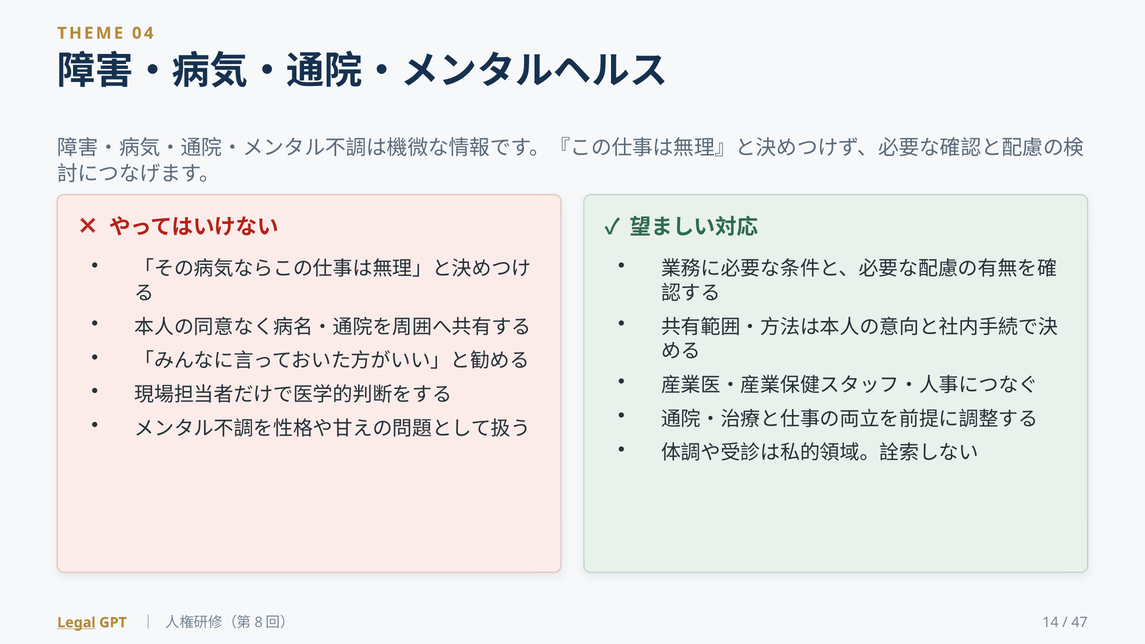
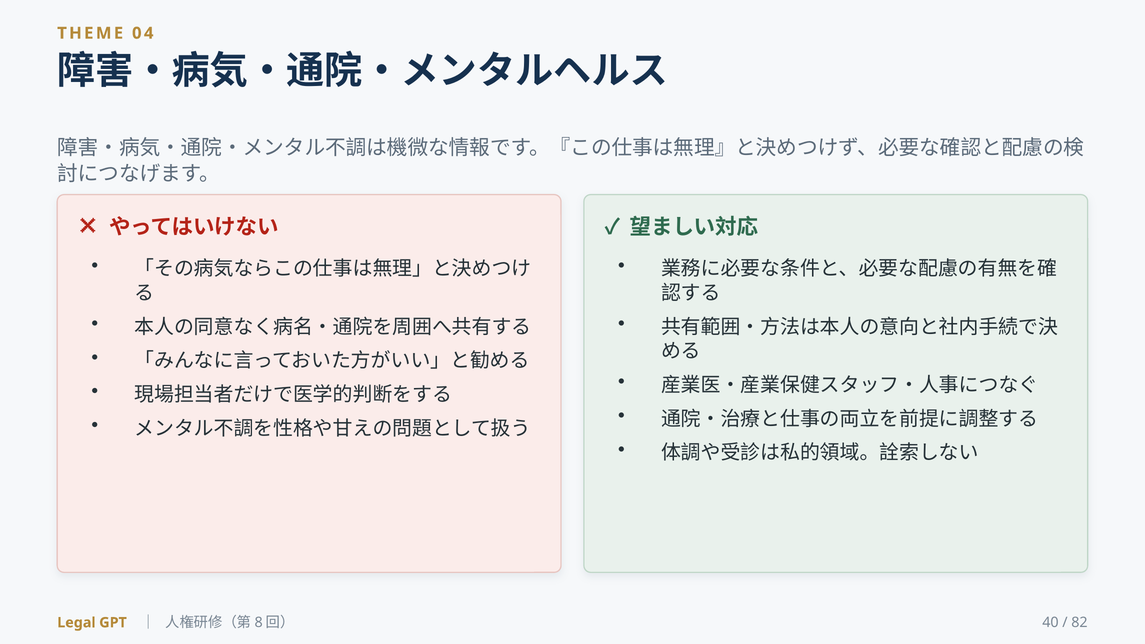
Legal underline: present -> none
14: 14 -> 40
47: 47 -> 82
